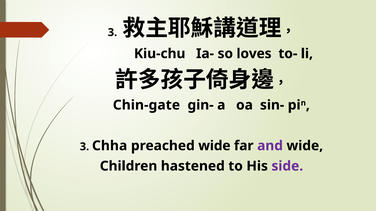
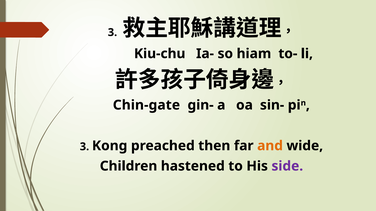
loves: loves -> hiam
Chha: Chha -> Kong
preached wide: wide -> then
and colour: purple -> orange
